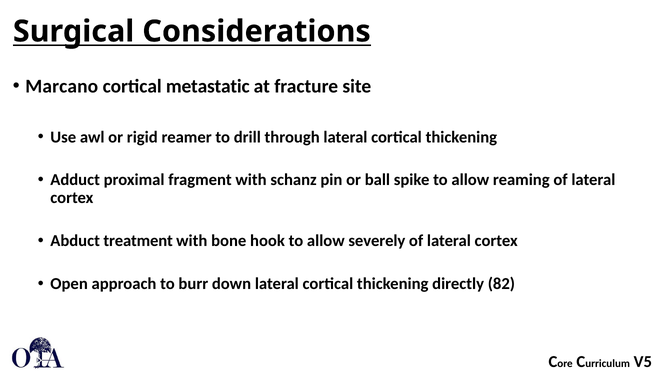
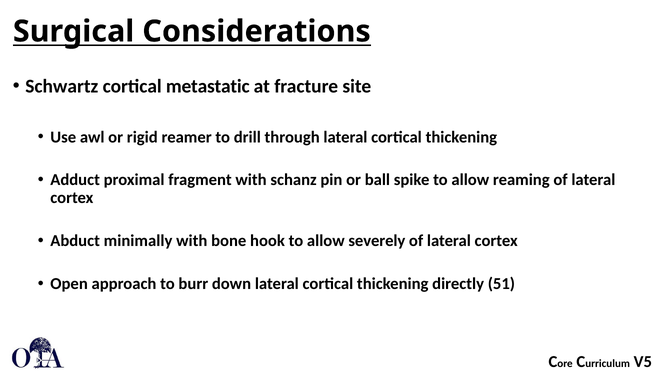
Marcano: Marcano -> Schwartz
treatment: treatment -> minimally
82: 82 -> 51
